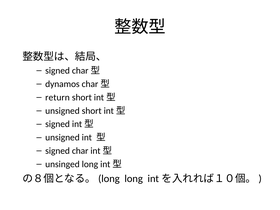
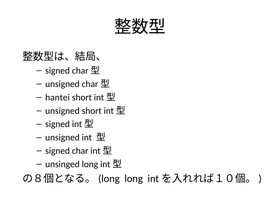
dynamos at (62, 84): dynamos -> unsigned
return: return -> hantei
